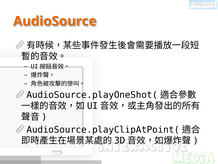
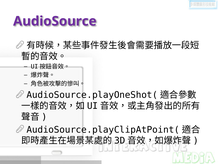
AudioSource colour: orange -> purple
